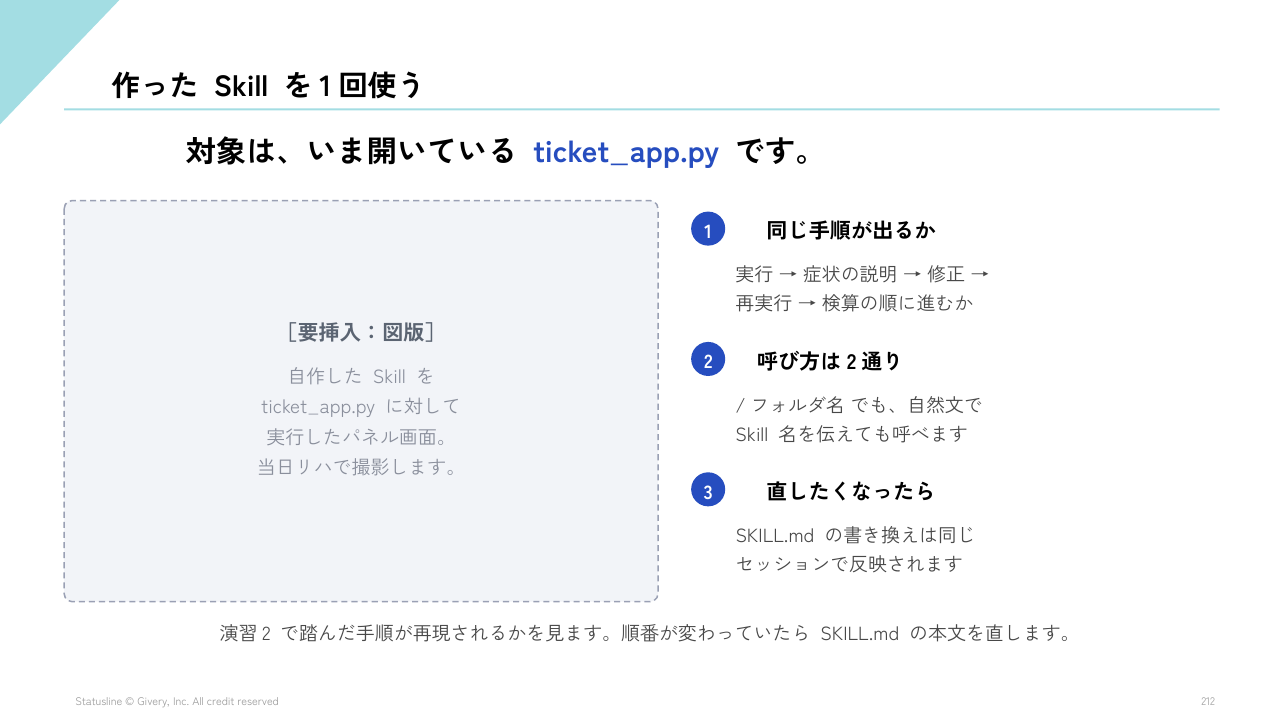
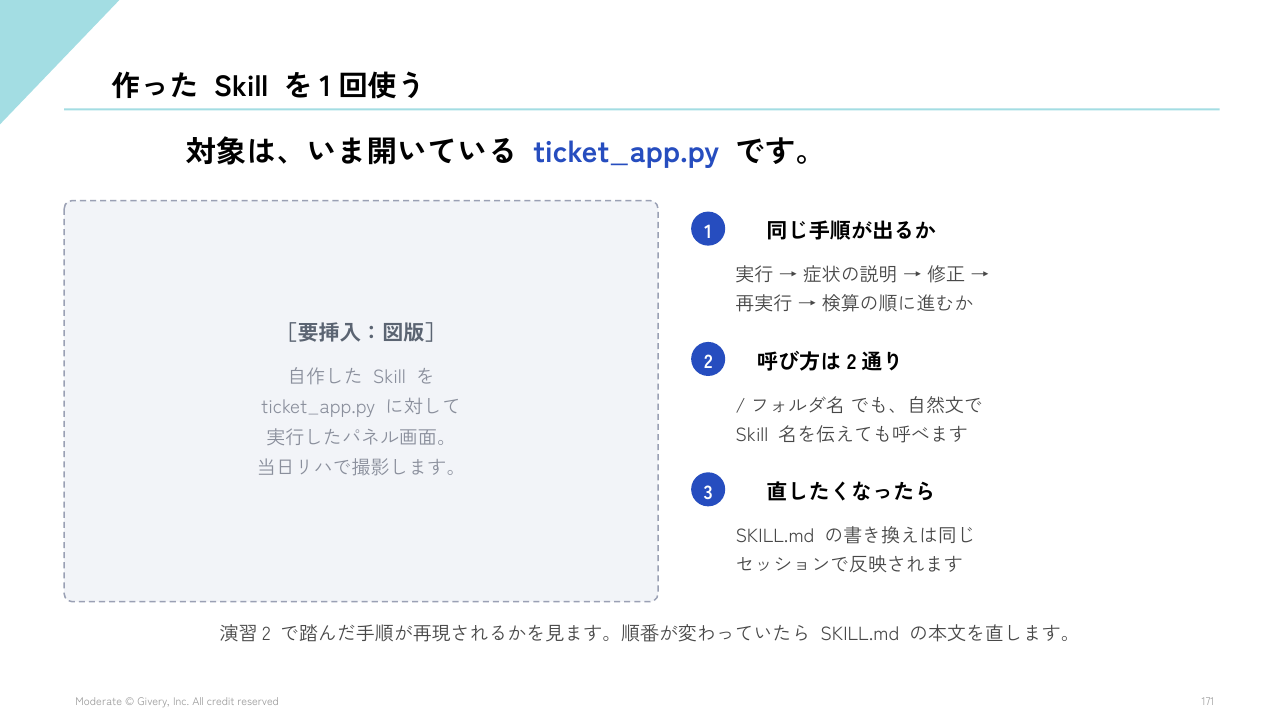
Statusline: Statusline -> Moderate
212: 212 -> 171
